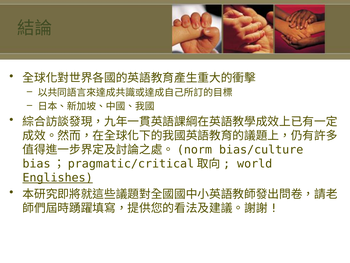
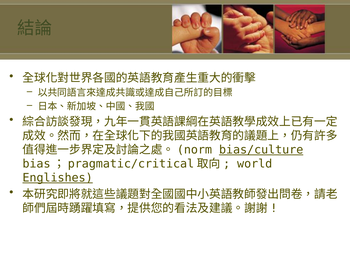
bias/culture underline: none -> present
